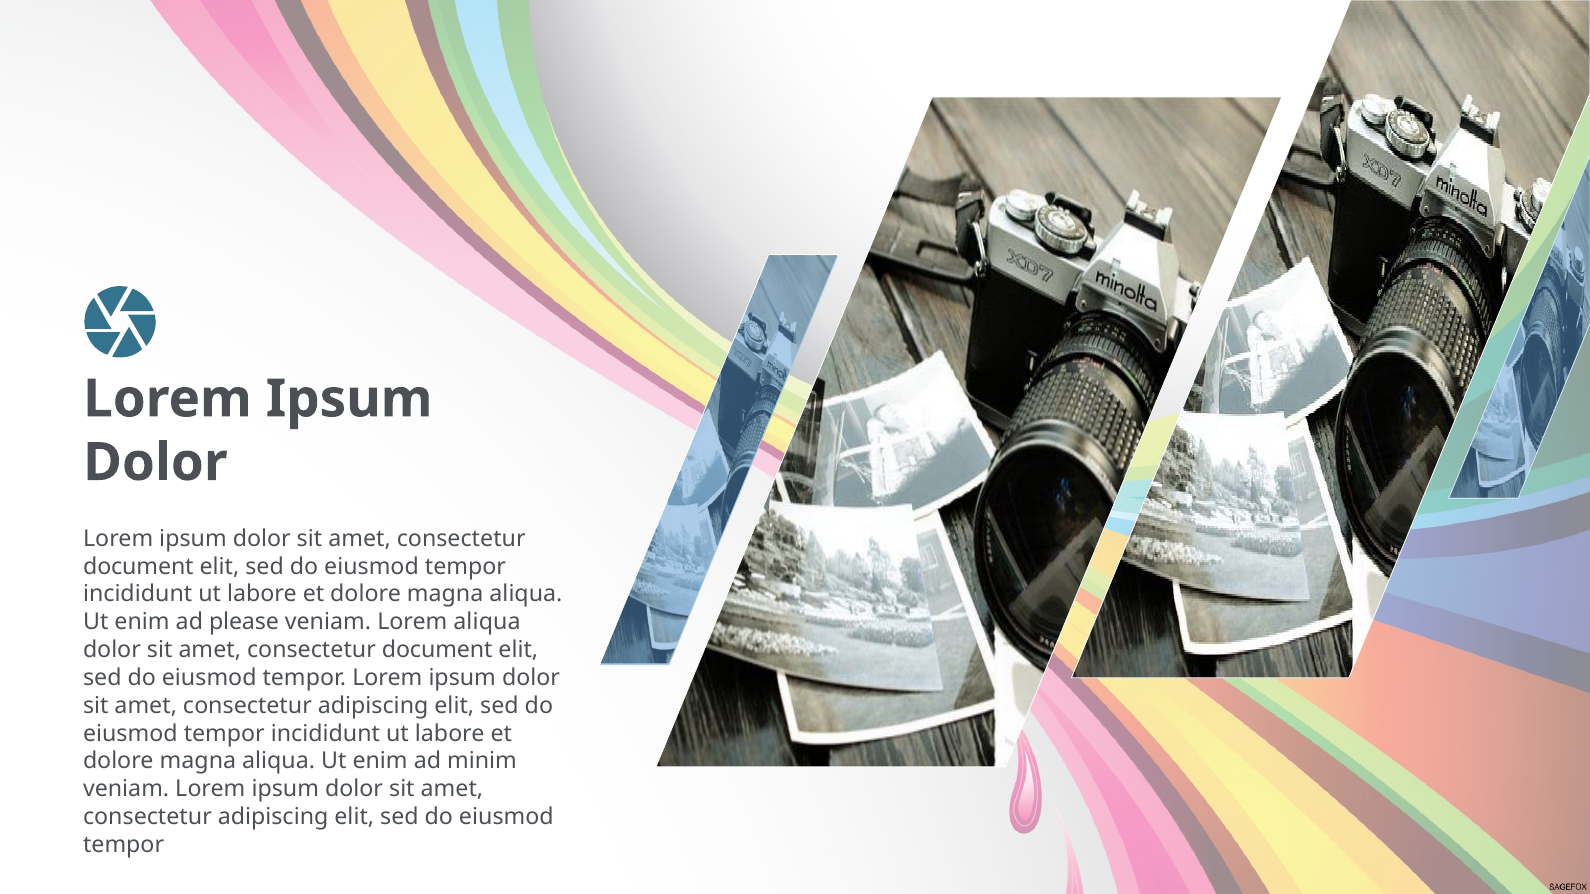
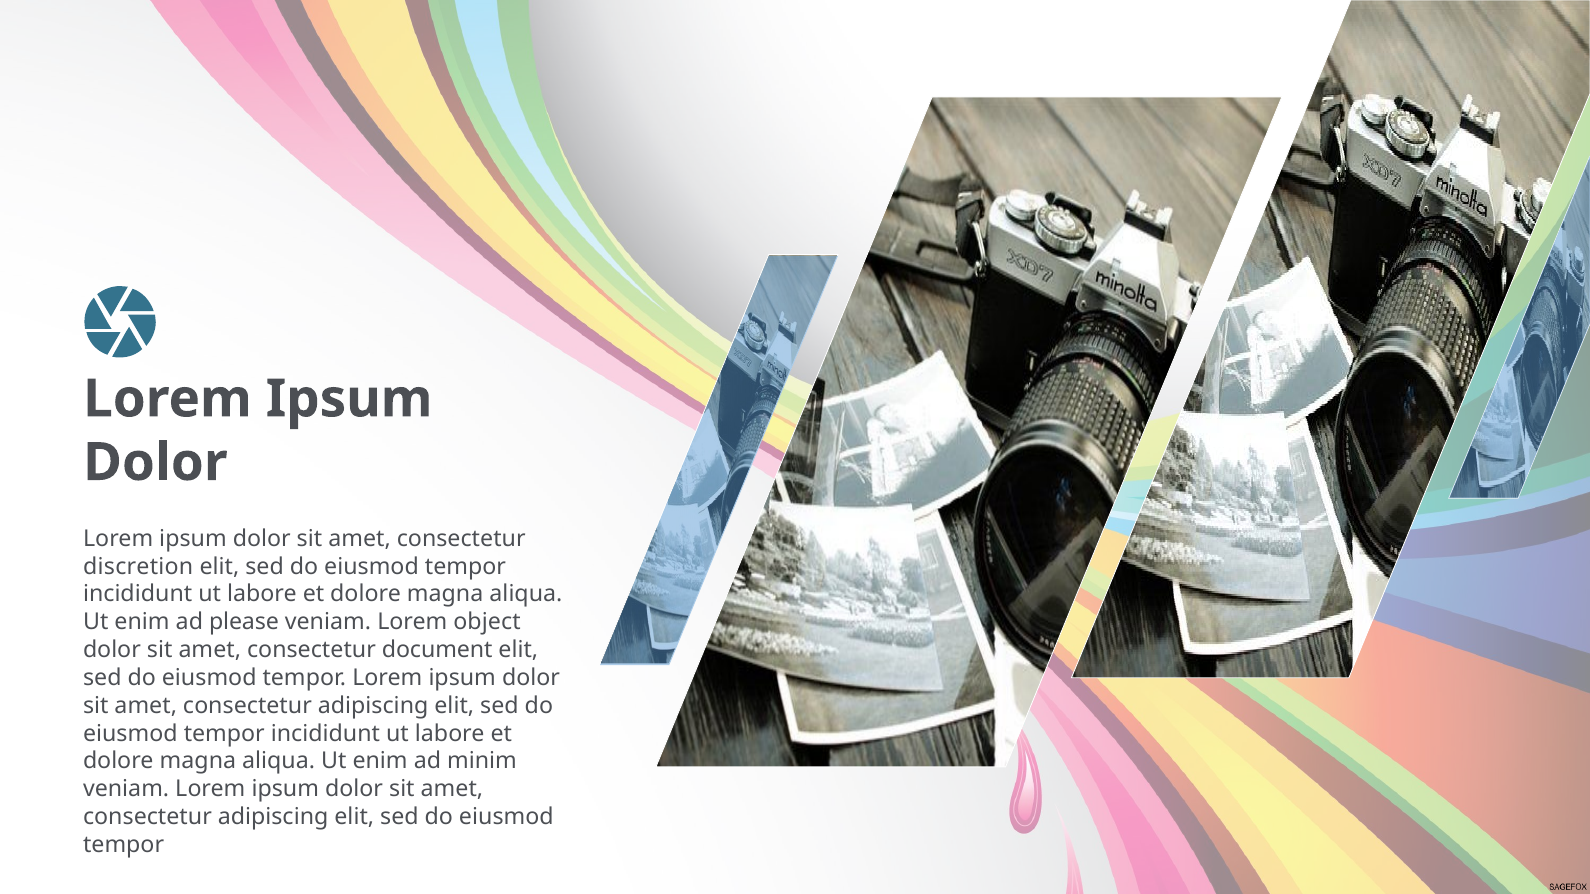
document at (138, 567): document -> discretion
Lorem aliqua: aliqua -> object
